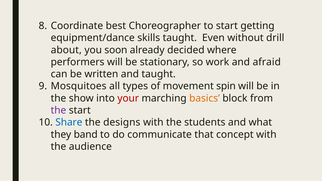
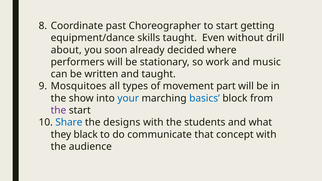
best: best -> past
afraid: afraid -> music
spin: spin -> part
your colour: red -> blue
basics colour: orange -> blue
band: band -> black
